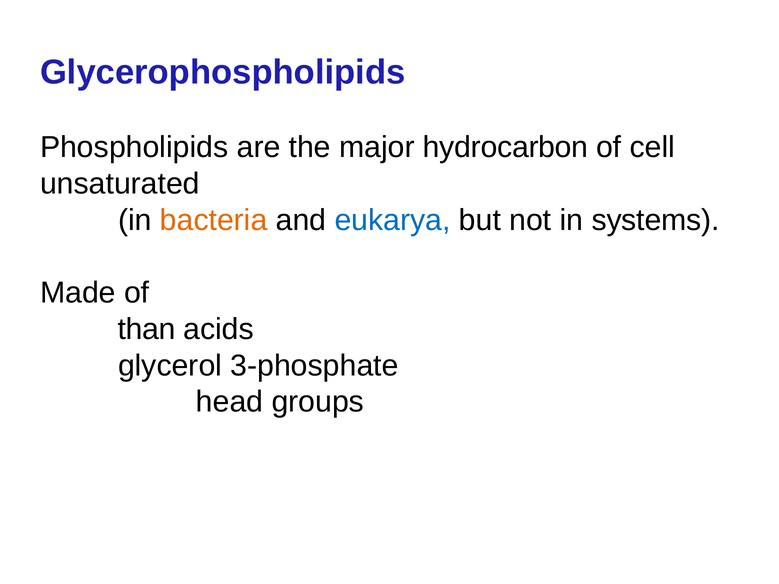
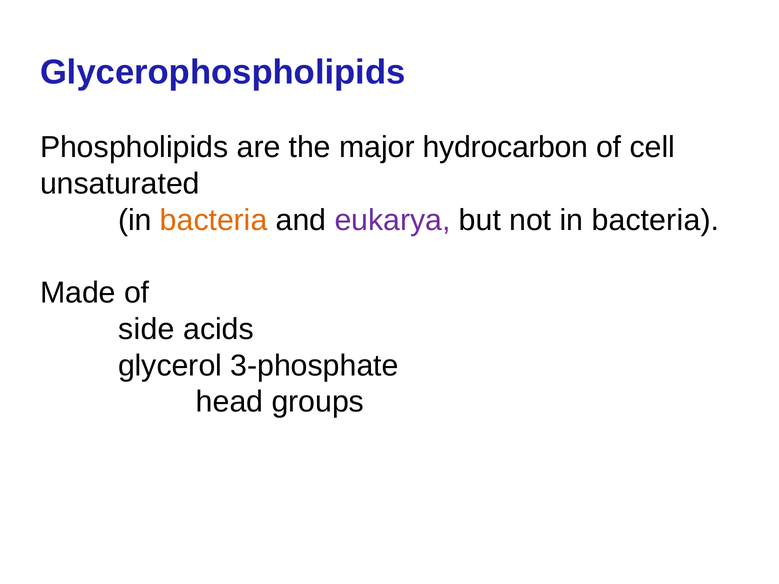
eukarya colour: blue -> purple
not in systems: systems -> bacteria
than: than -> side
